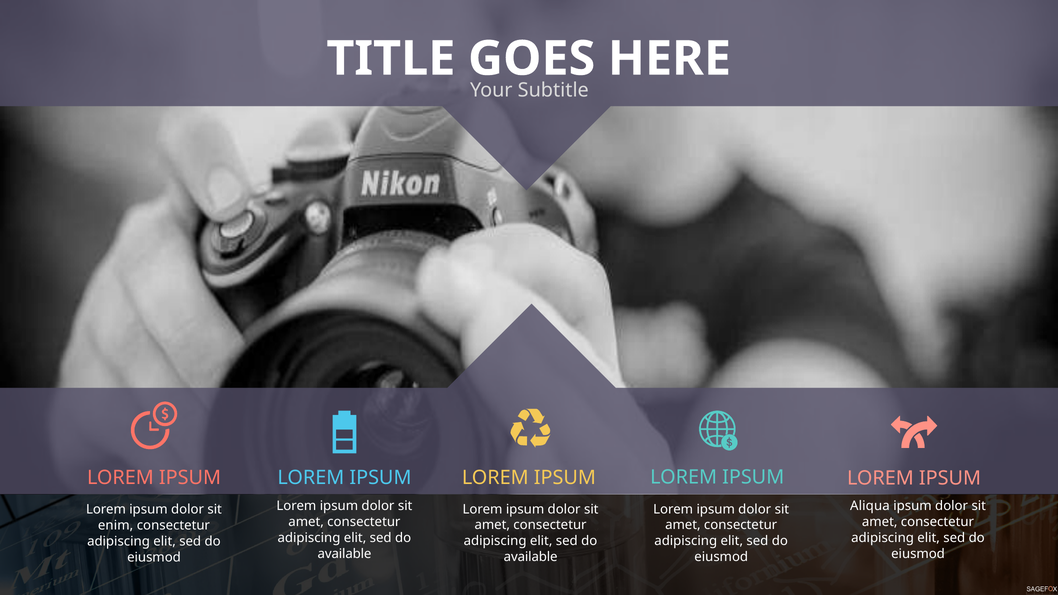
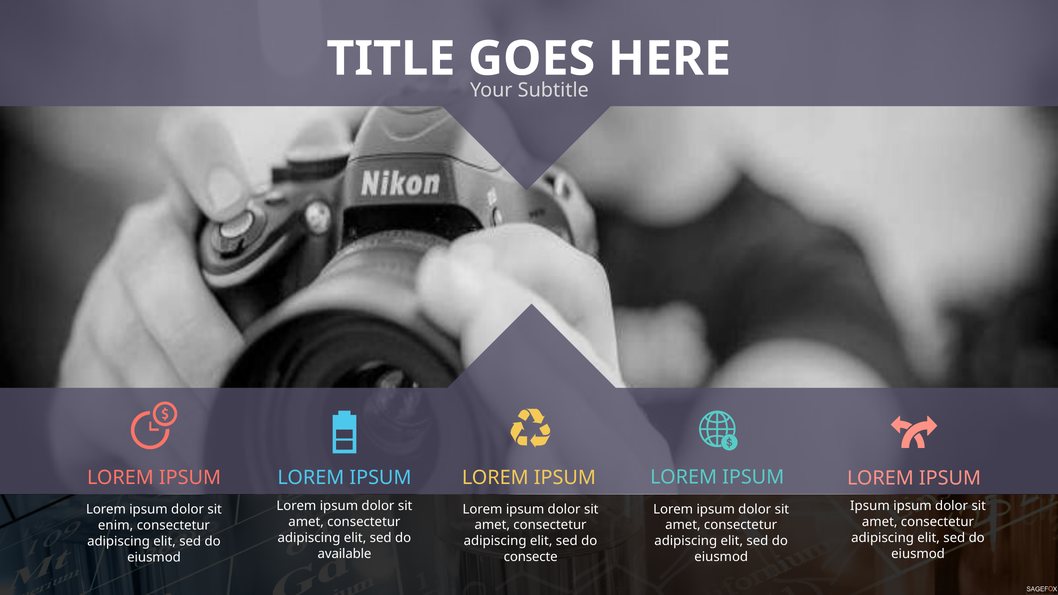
Aliqua at (870, 506): Aliqua -> Ipsum
available at (531, 557): available -> consecte
